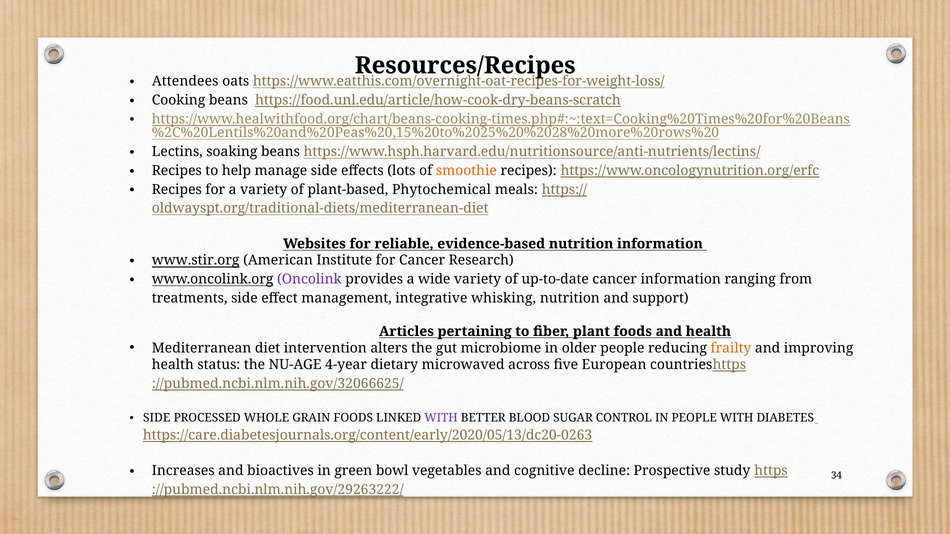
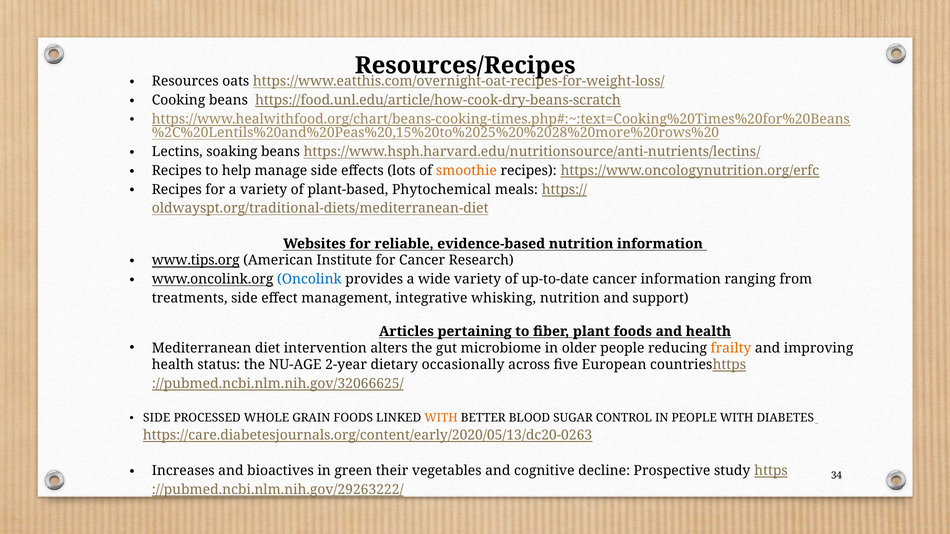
Attendees: Attendees -> Resources
www.stir.org: www.stir.org -> www.tips.org
Oncolink colour: purple -> blue
4-year: 4-year -> 2-year
microwaved: microwaved -> occasionally
WITH at (441, 418) colour: purple -> orange
bowl: bowl -> their
